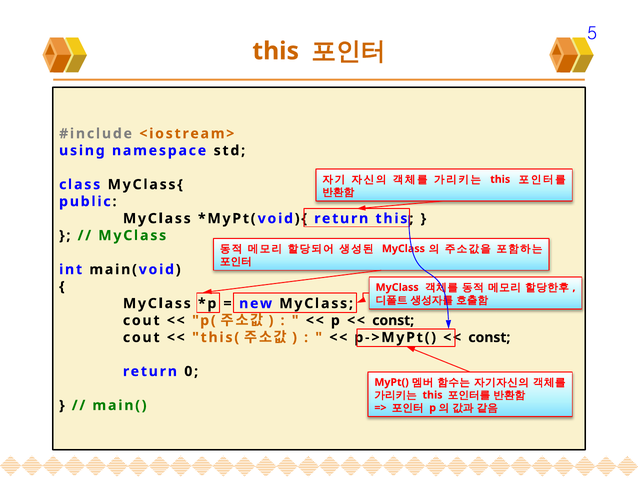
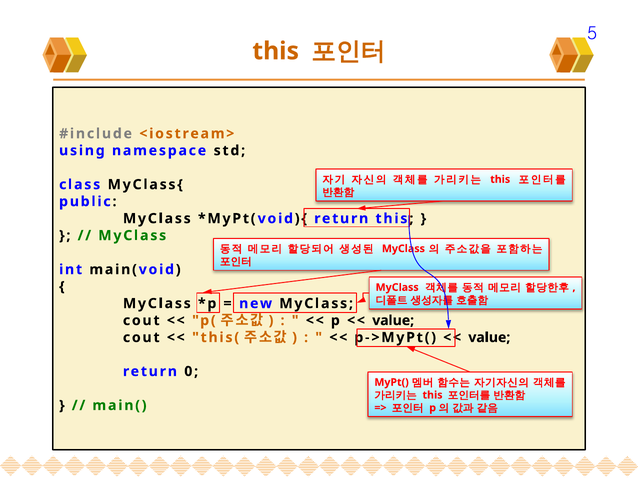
const at (393, 321): const -> value
const at (489, 338): const -> value
